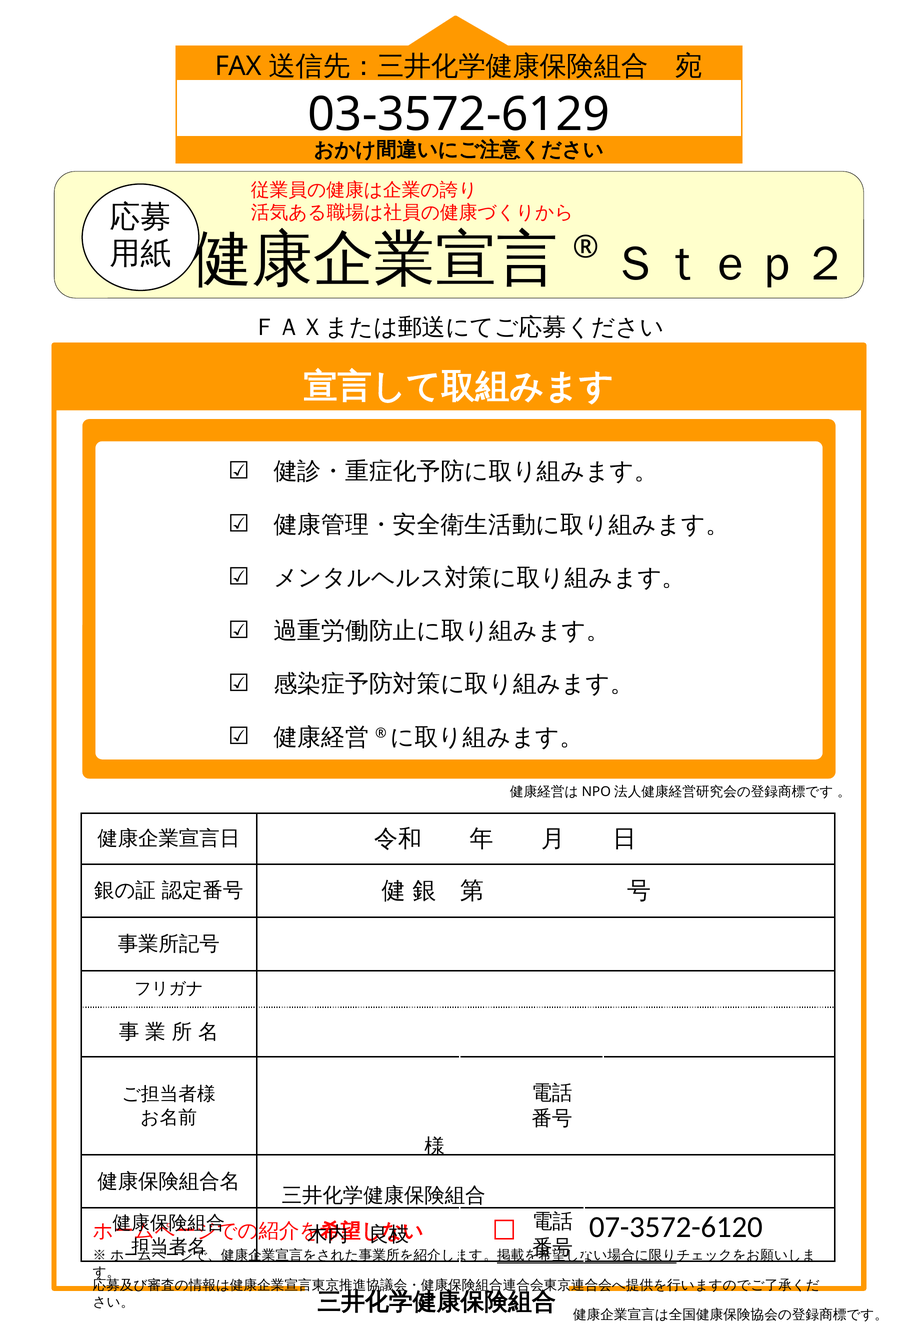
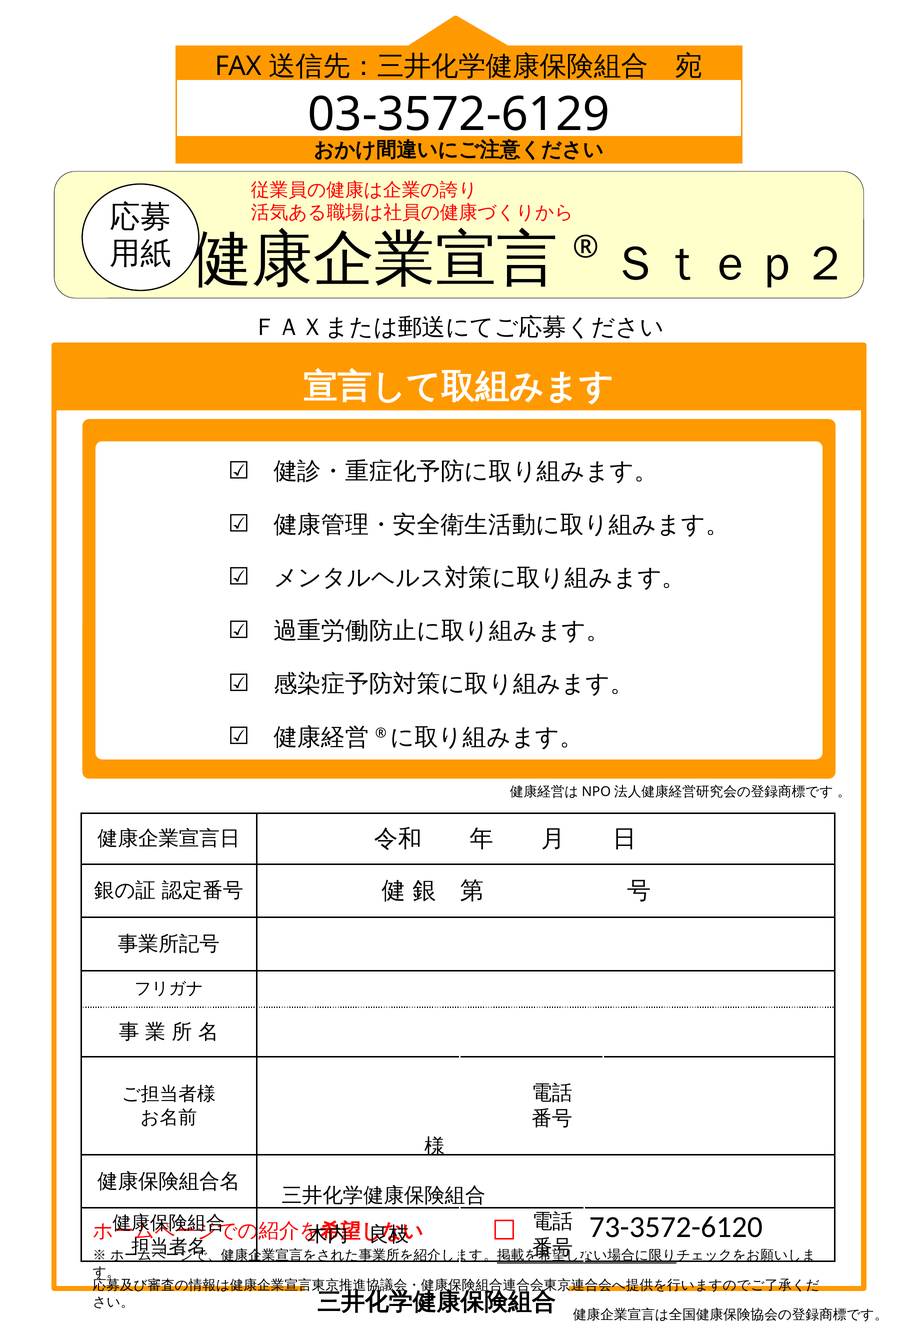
07-3572-6120: 07-3572-6120 -> 73-3572-6120
